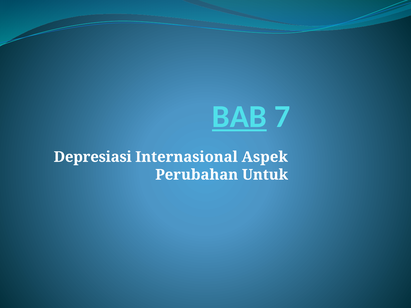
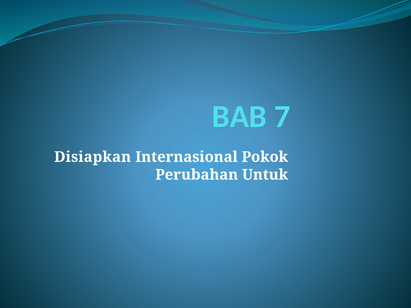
BAB underline: present -> none
Depresiasi: Depresiasi -> Disiapkan
Aspek: Aspek -> Pokok
